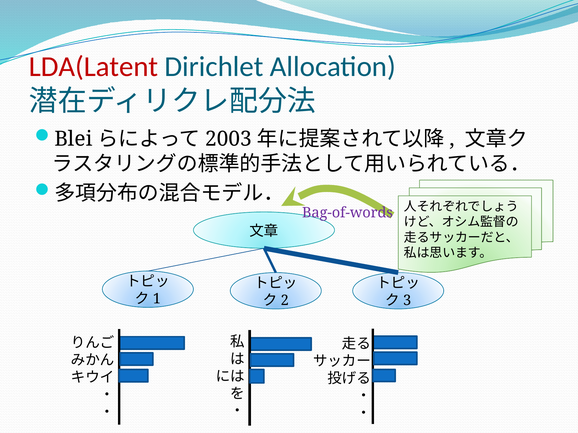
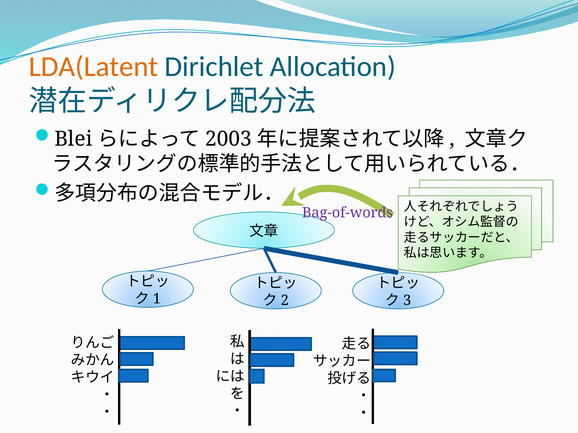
LDA(Latent colour: red -> orange
